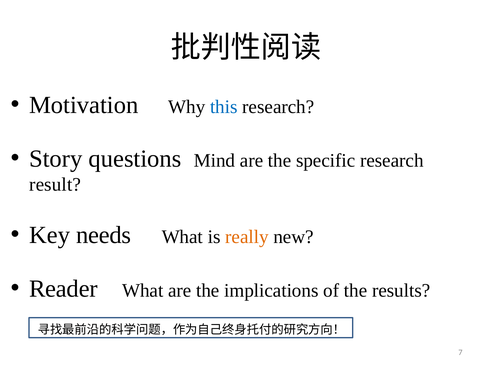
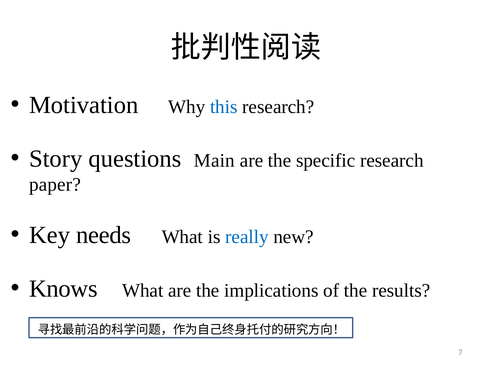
Mind: Mind -> Main
result: result -> paper
really colour: orange -> blue
Reader: Reader -> Knows
